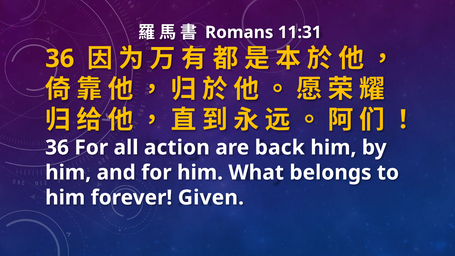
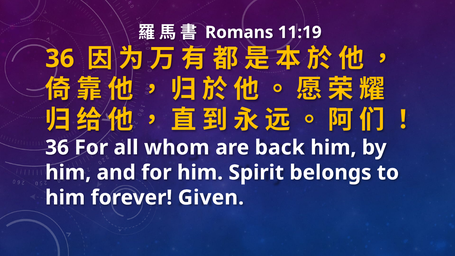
11:31: 11:31 -> 11:19
action: action -> whom
What: What -> Spirit
